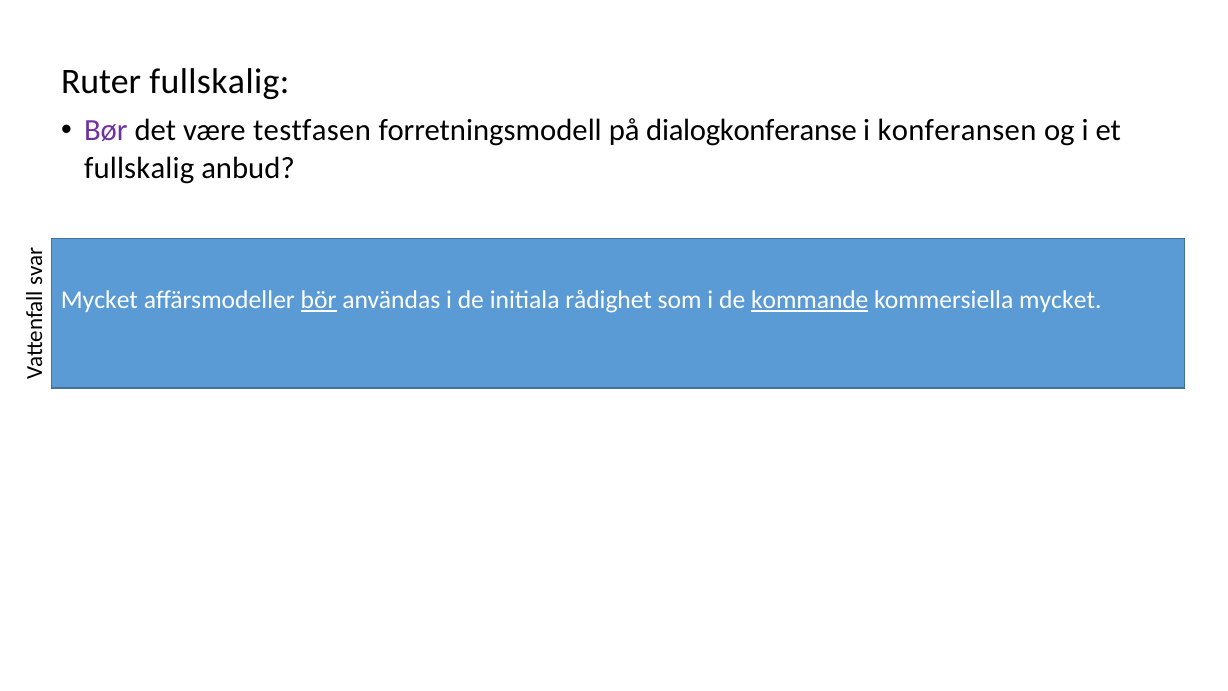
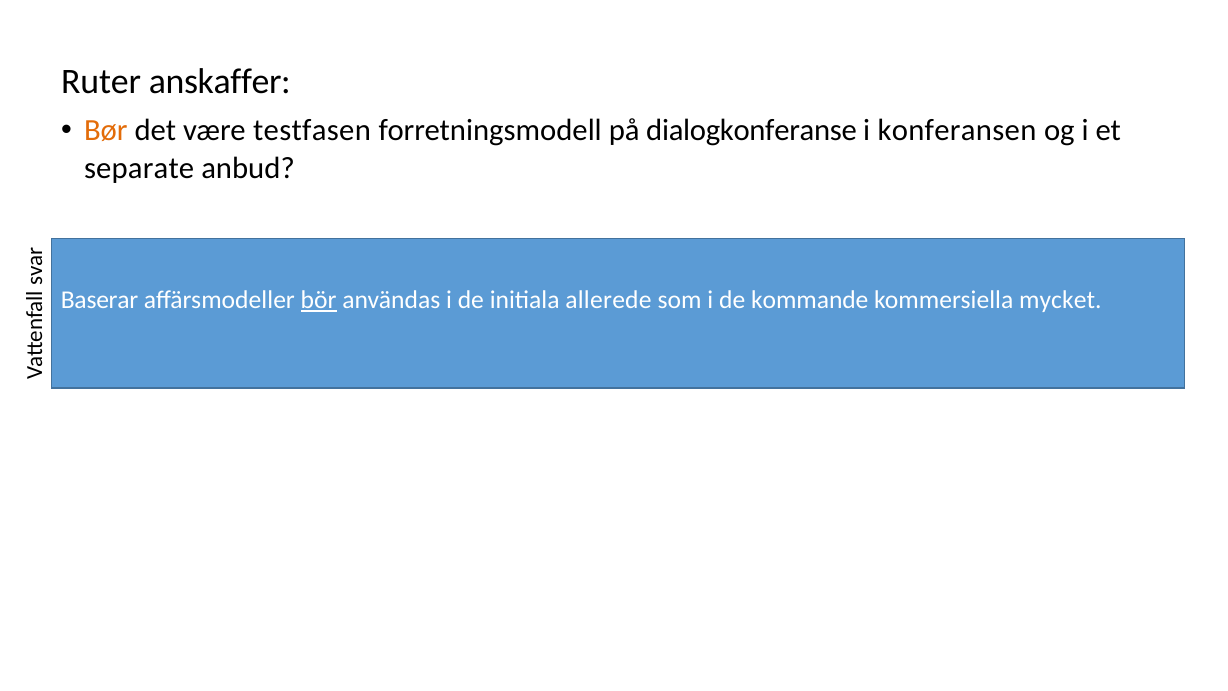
Ruter fullskalig: fullskalig -> anskaffer
Bør colour: purple -> orange
fullskalig at (139, 168): fullskalig -> separate
Mycket at (99, 300): Mycket -> Baserar
rådighet: rådighet -> allerede
kommande underline: present -> none
